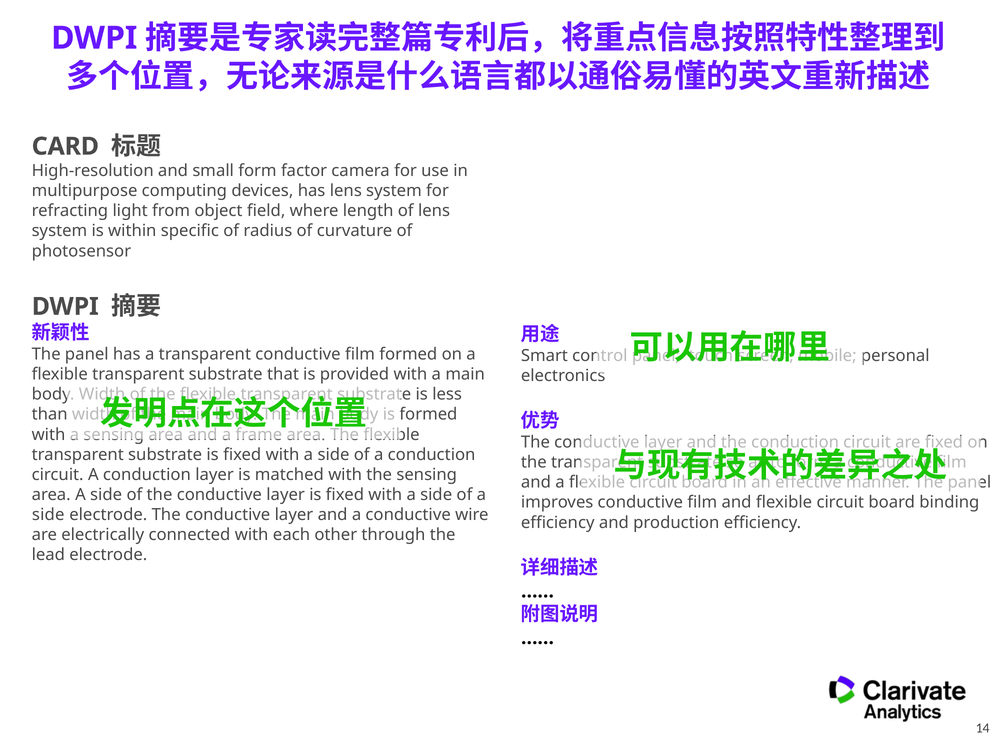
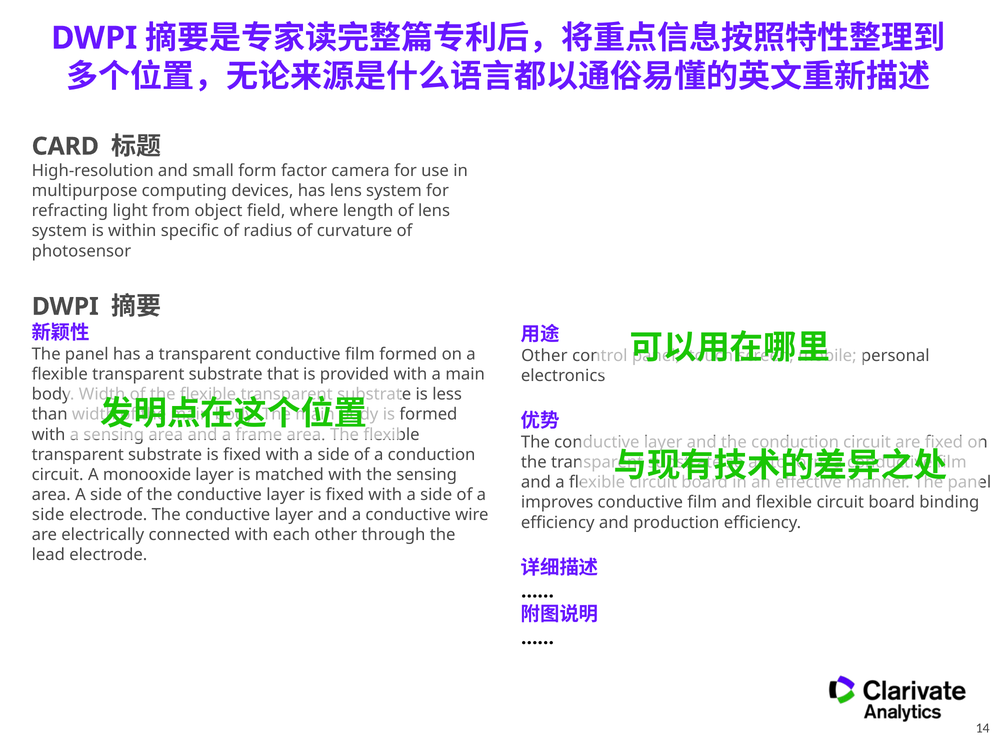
Smart at (544, 356): Smart -> Other
circuit A conduction: conduction -> monooxide
